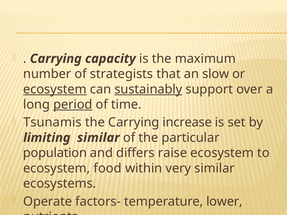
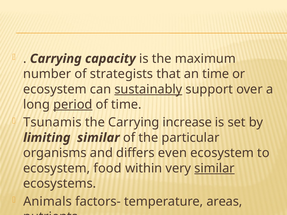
an slow: slow -> time
ecosystem at (55, 89) underline: present -> none
population: population -> organisms
raise: raise -> even
similar at (214, 168) underline: none -> present
Operate: Operate -> Animals
lower: lower -> areas
